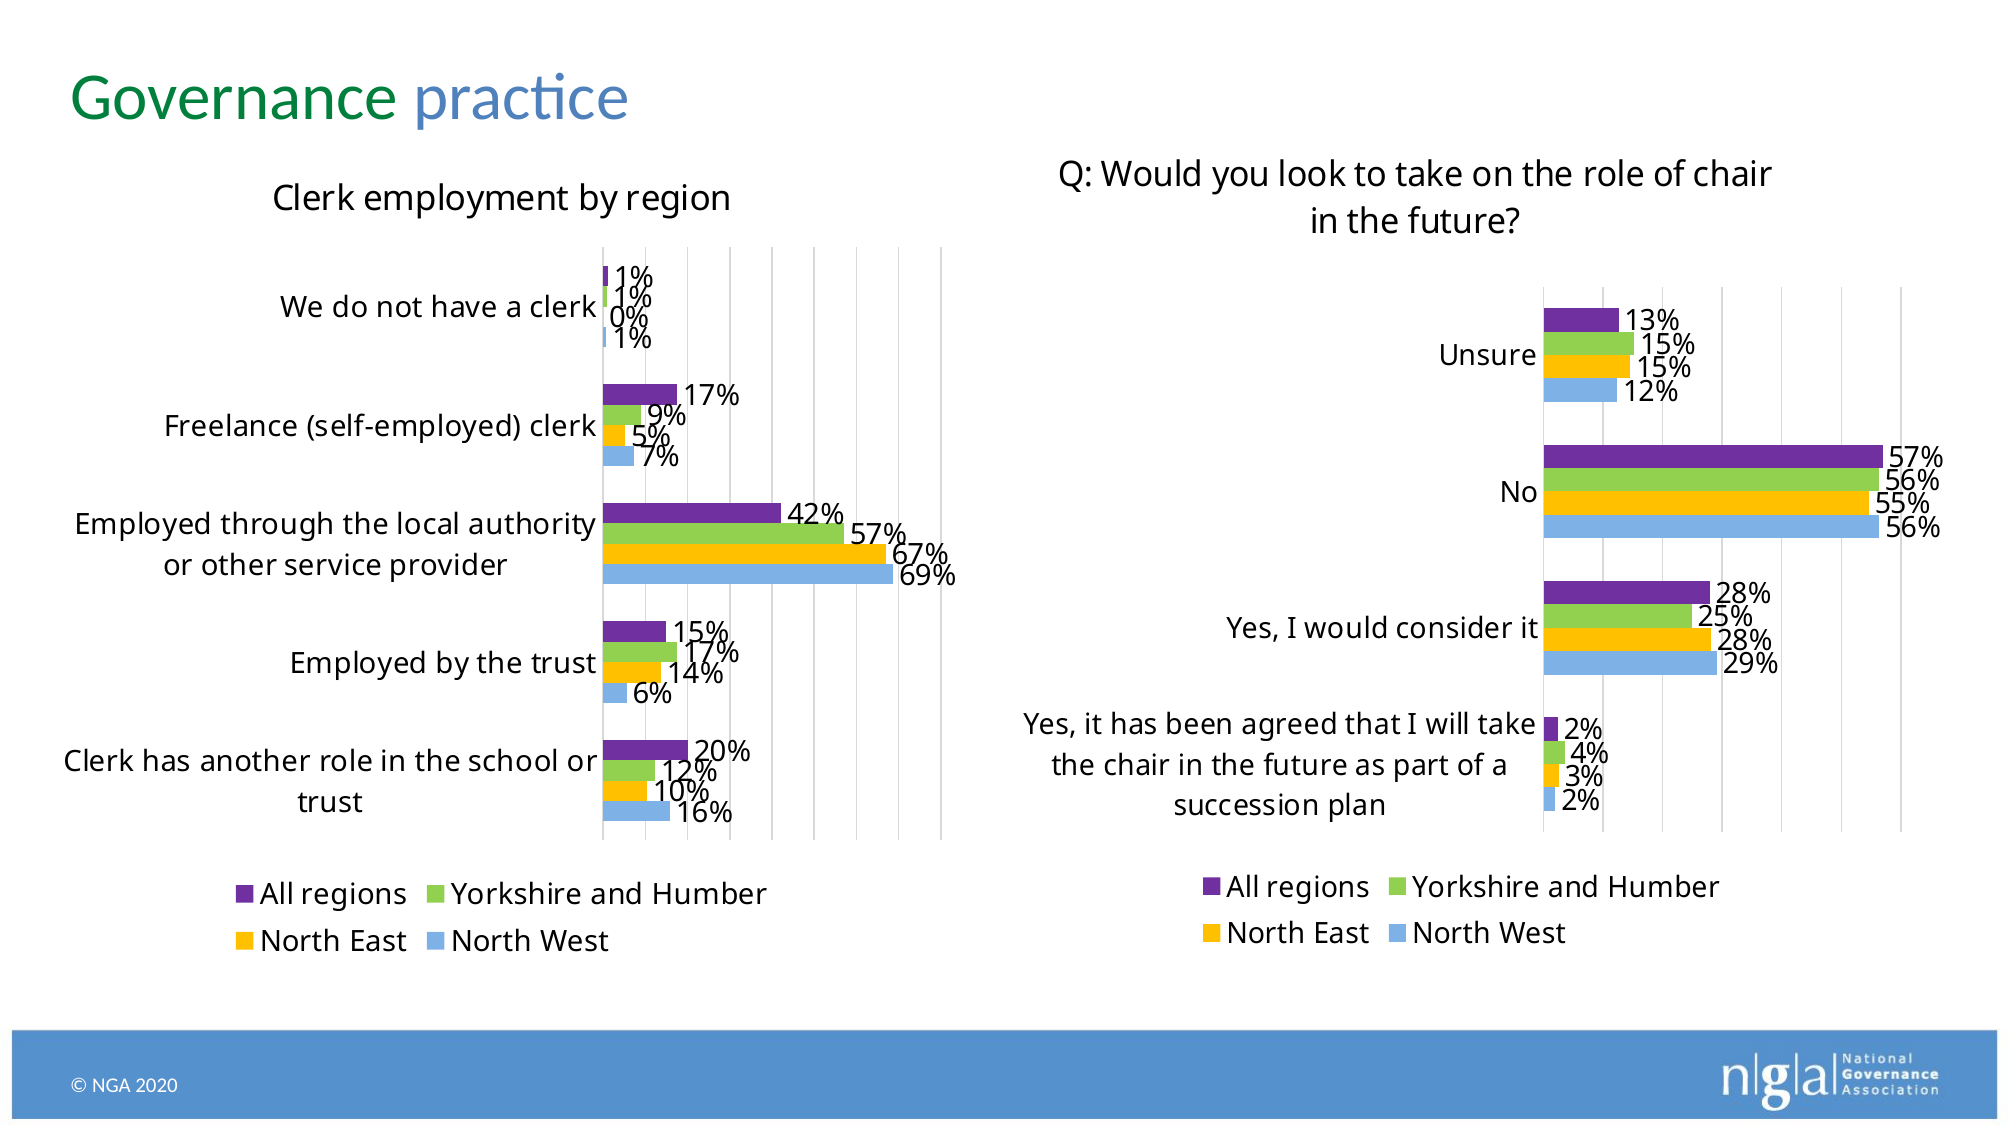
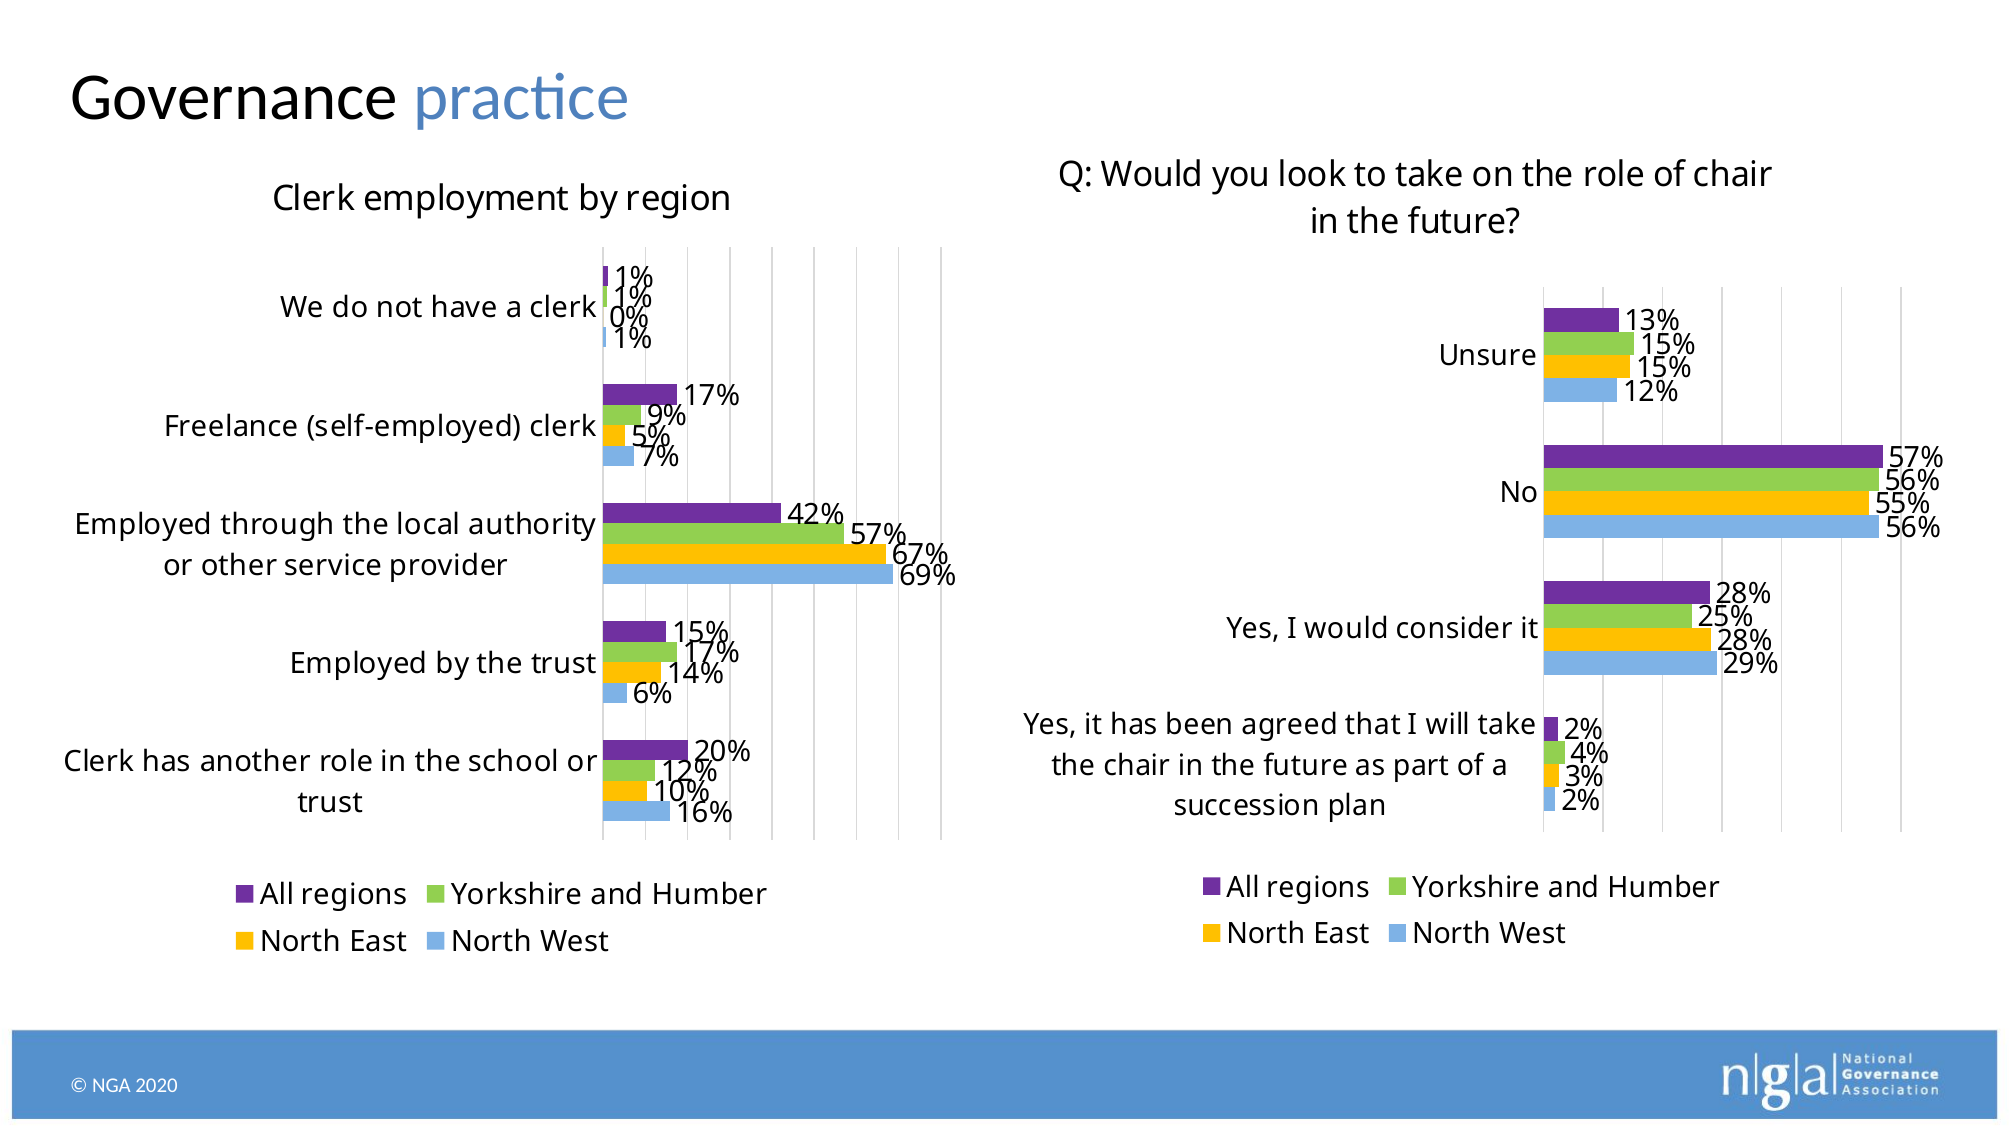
Governance colour: green -> black
